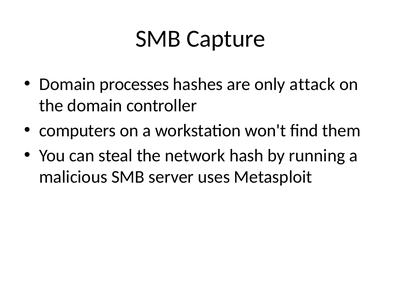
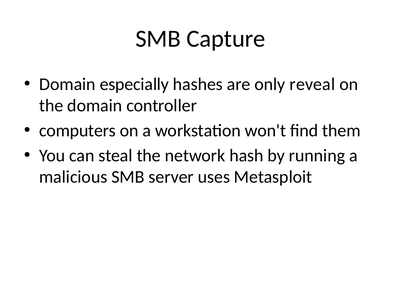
processes: processes -> especially
attack: attack -> reveal
